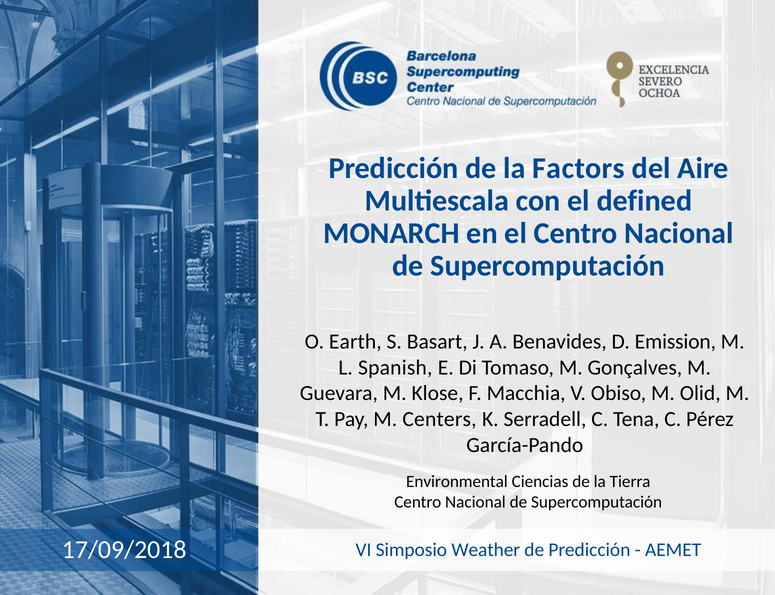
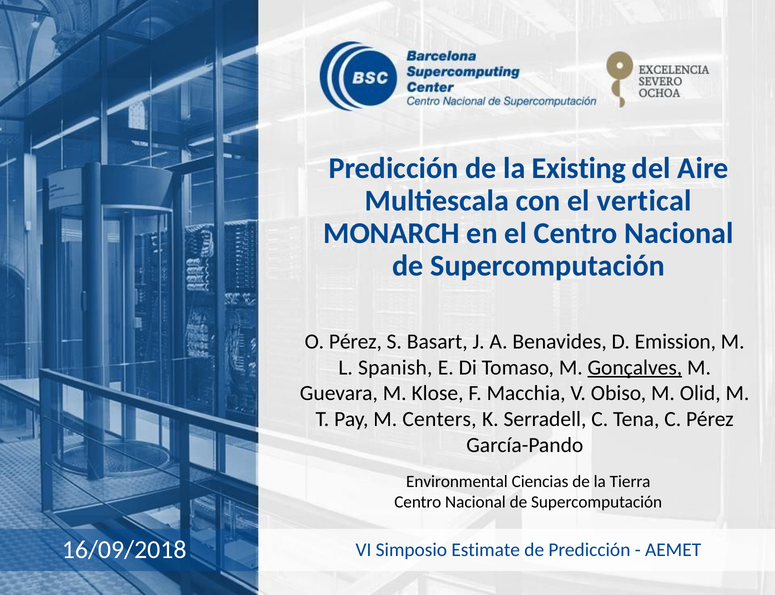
Factors: Factors -> Existing
defined: defined -> vertical
O Earth: Earth -> Pérez
Gonçalves underline: none -> present
17/09/2018: 17/09/2018 -> 16/09/2018
Weather: Weather -> Estimate
